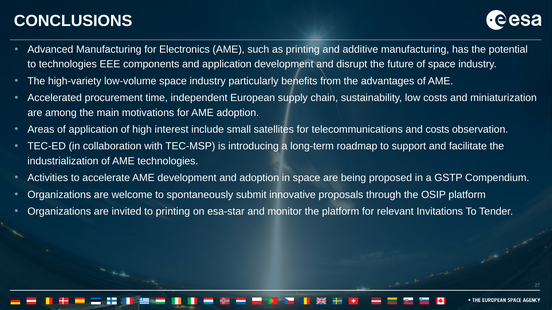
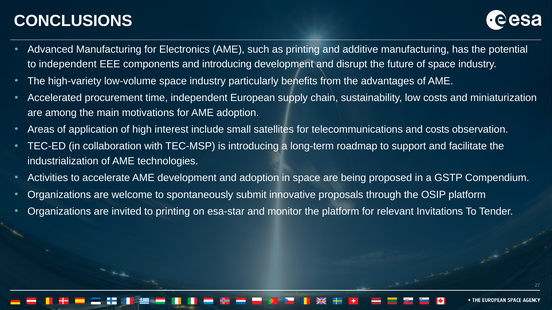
to technologies: technologies -> independent
and application: application -> introducing
